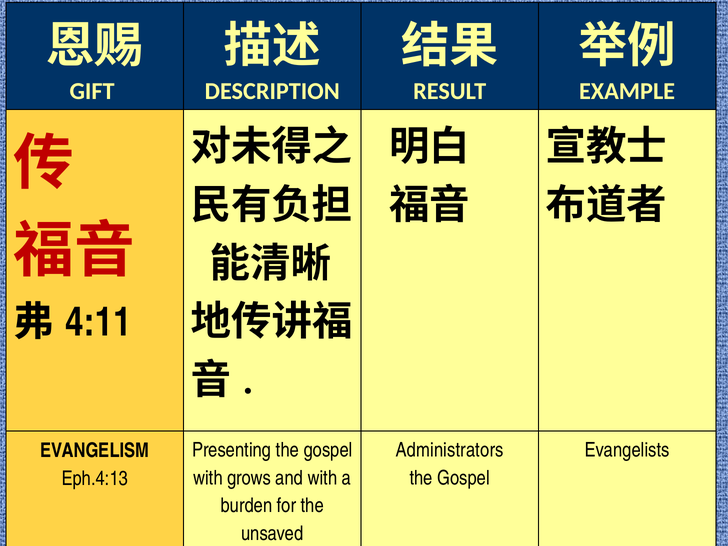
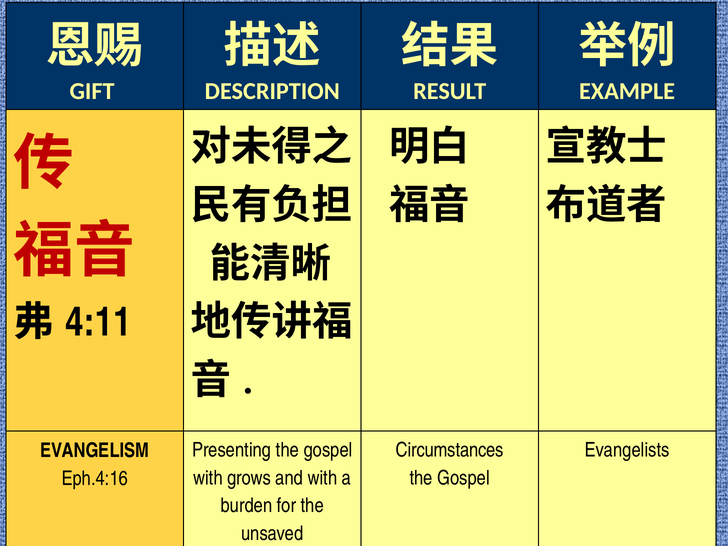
Administrators: Administrators -> Circumstances
Eph.4:13: Eph.4:13 -> Eph.4:16
